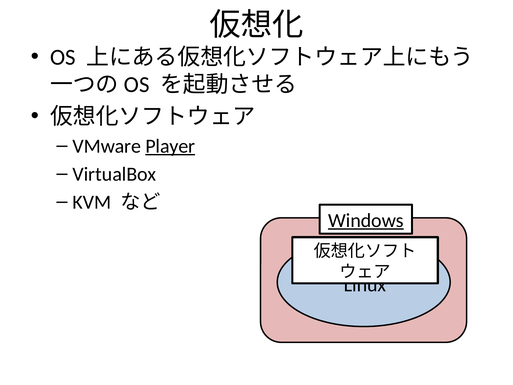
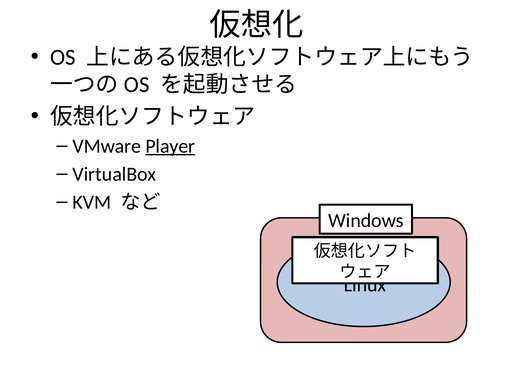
Windows underline: present -> none
